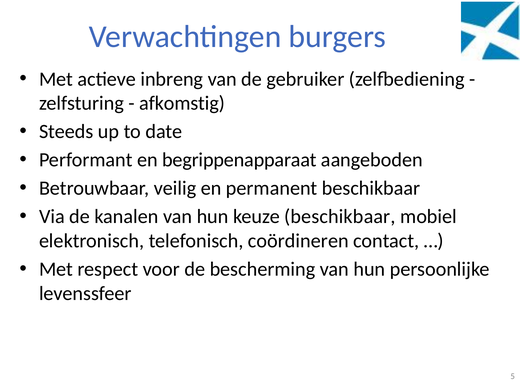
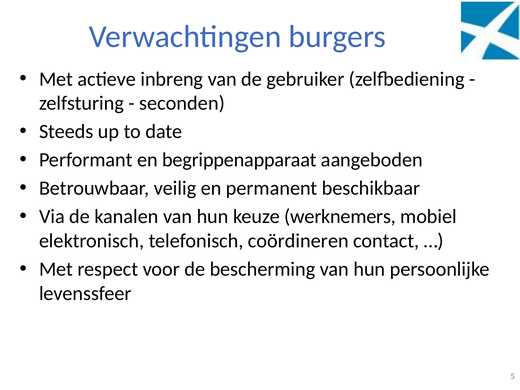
afkomstig: afkomstig -> seconden
keuze beschikbaar: beschikbaar -> werknemers
